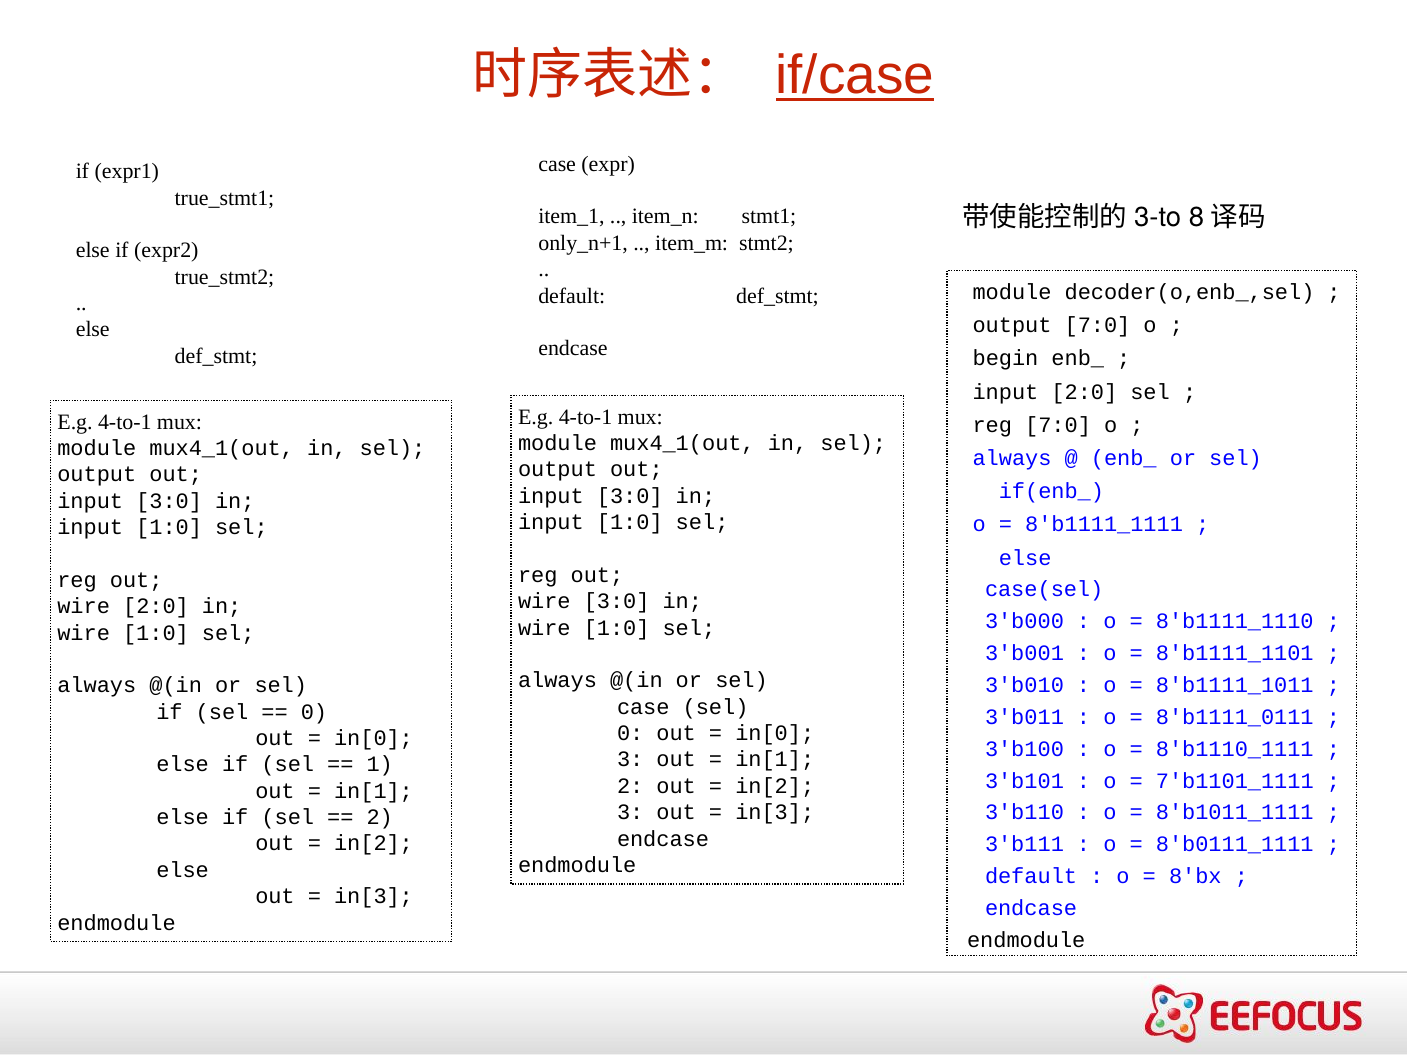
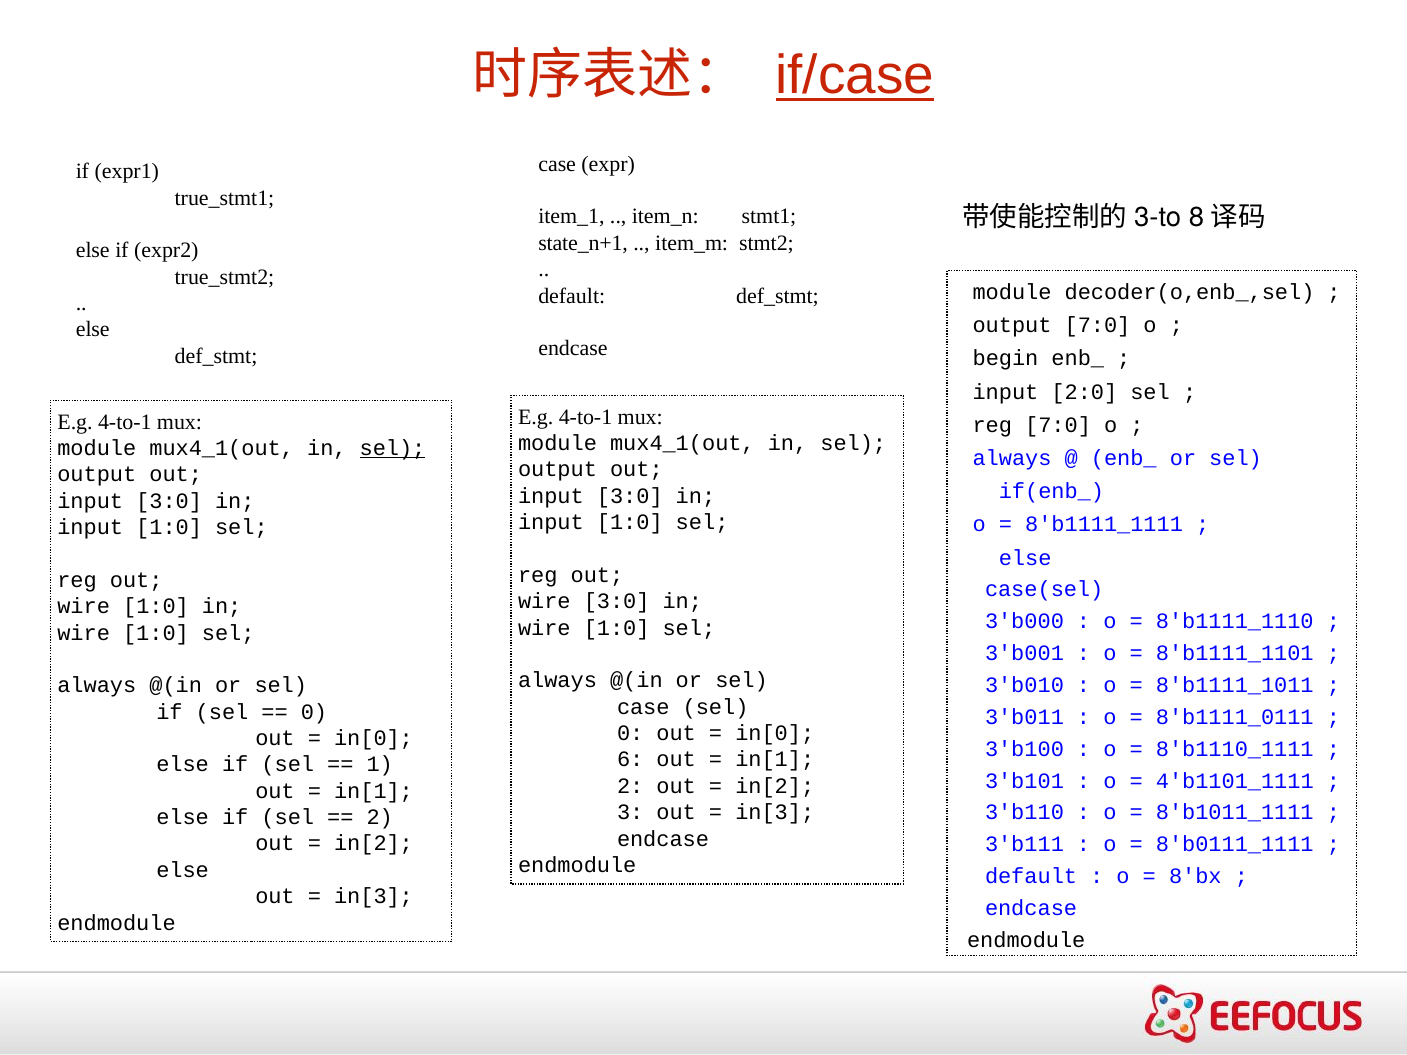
only_n+1: only_n+1 -> state_n+1
sel at (393, 448) underline: none -> present
2:0 at (156, 607): 2:0 -> 1:0
3 at (630, 760): 3 -> 6
7'b1101_1111: 7'b1101_1111 -> 4'b1101_1111
